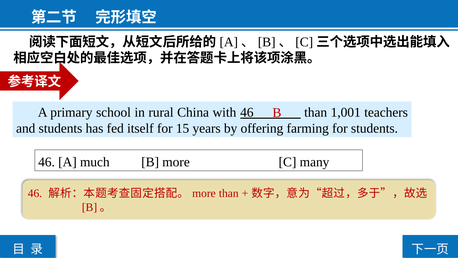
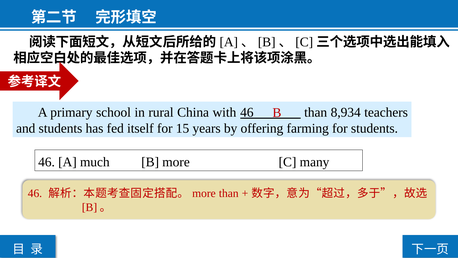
1,001: 1,001 -> 8,934
